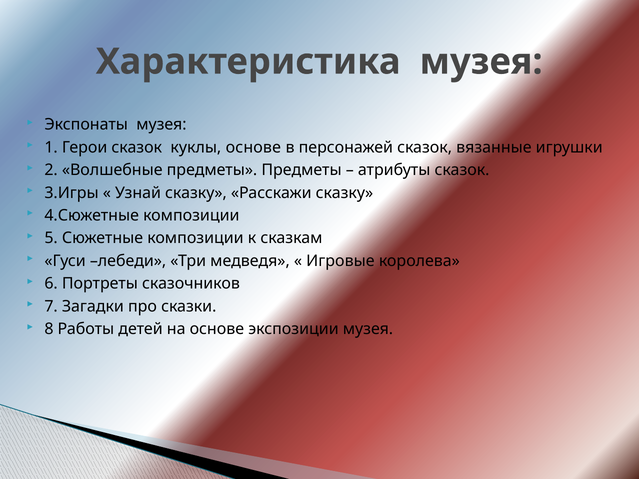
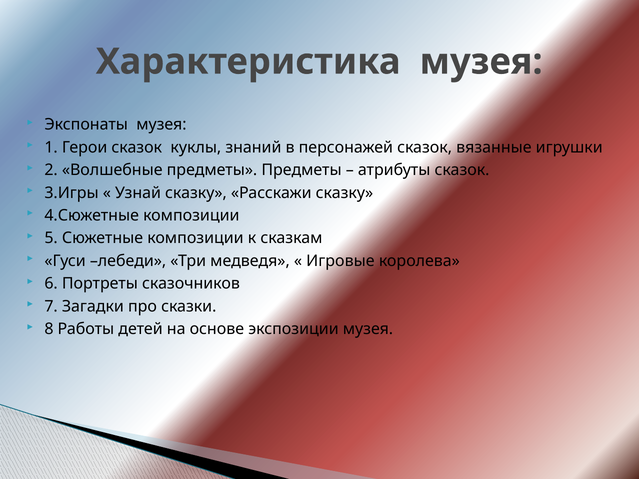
куклы основе: основе -> знаний
